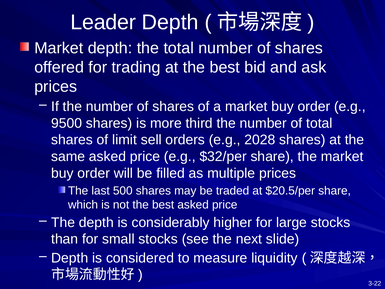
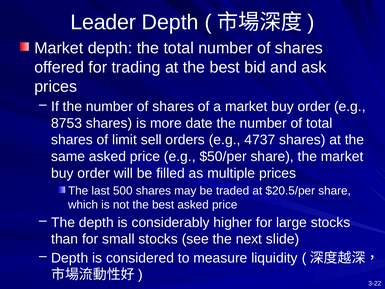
9500: 9500 -> 8753
third: third -> date
2028: 2028 -> 4737
$32/per: $32/per -> $50/per
